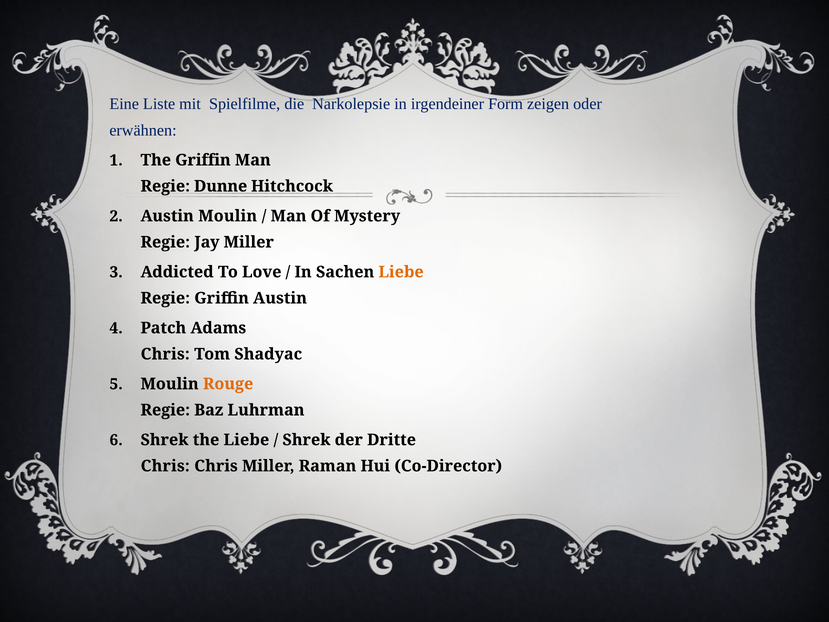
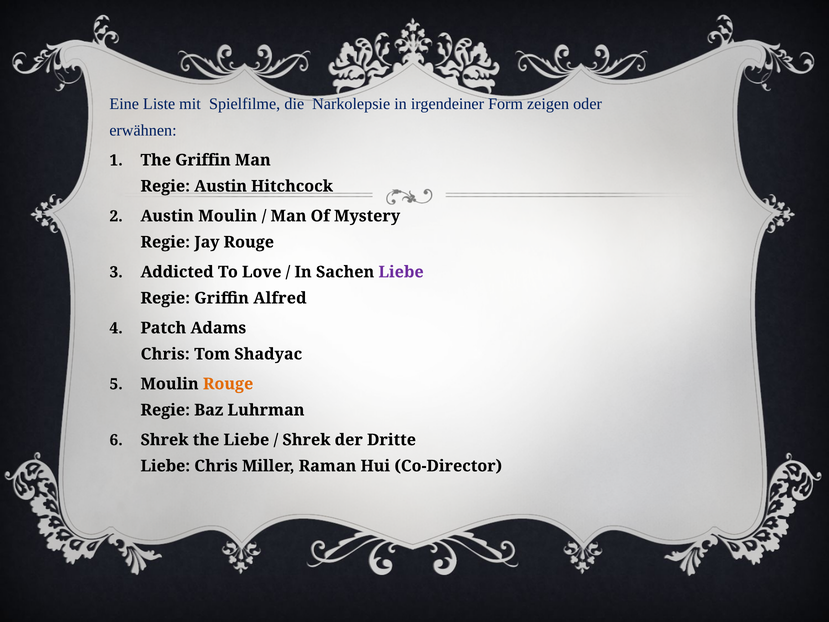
Regie Dunne: Dunne -> Austin
Jay Miller: Miller -> Rouge
Liebe at (401, 272) colour: orange -> purple
Griffin Austin: Austin -> Alfred
Chris at (165, 466): Chris -> Liebe
